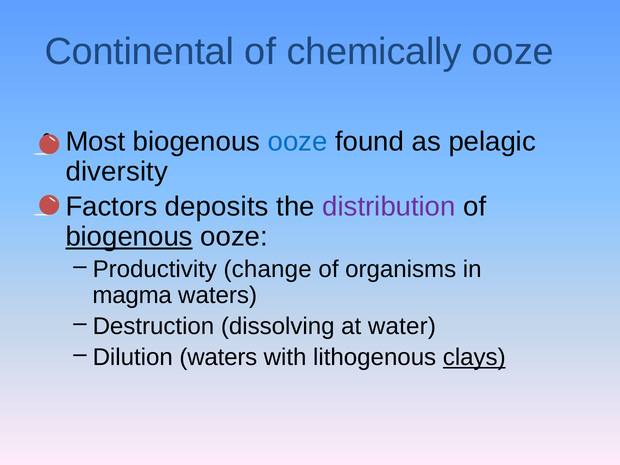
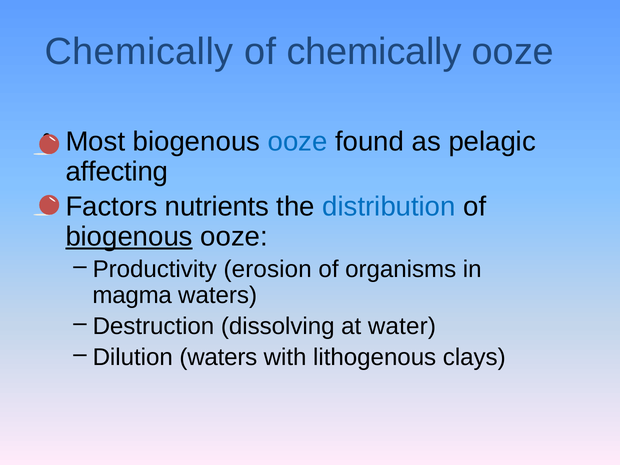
Continental at (139, 52): Continental -> Chemically
diversity: diversity -> affecting
deposits: deposits -> nutrients
distribution colour: purple -> blue
change: change -> erosion
clays underline: present -> none
